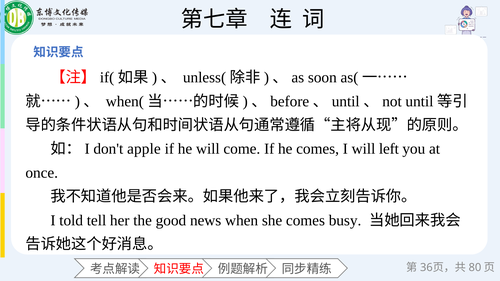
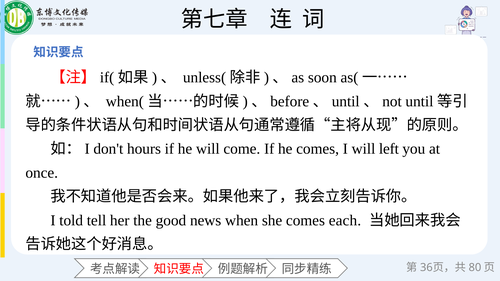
apple: apple -> hours
busy: busy -> each
